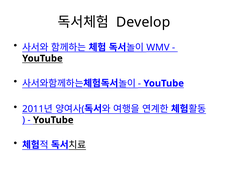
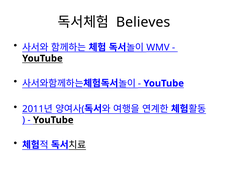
Develop: Develop -> Believes
